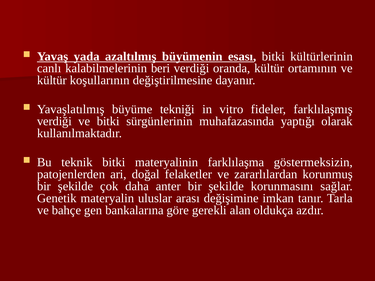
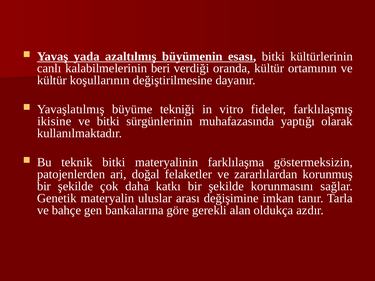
verdiği at (54, 121): verdiği -> ikisine
anter: anter -> katkı
